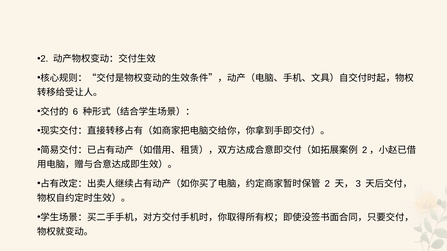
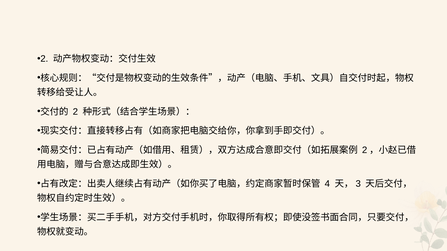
6: 6 -> 2
2: 2 -> 4
